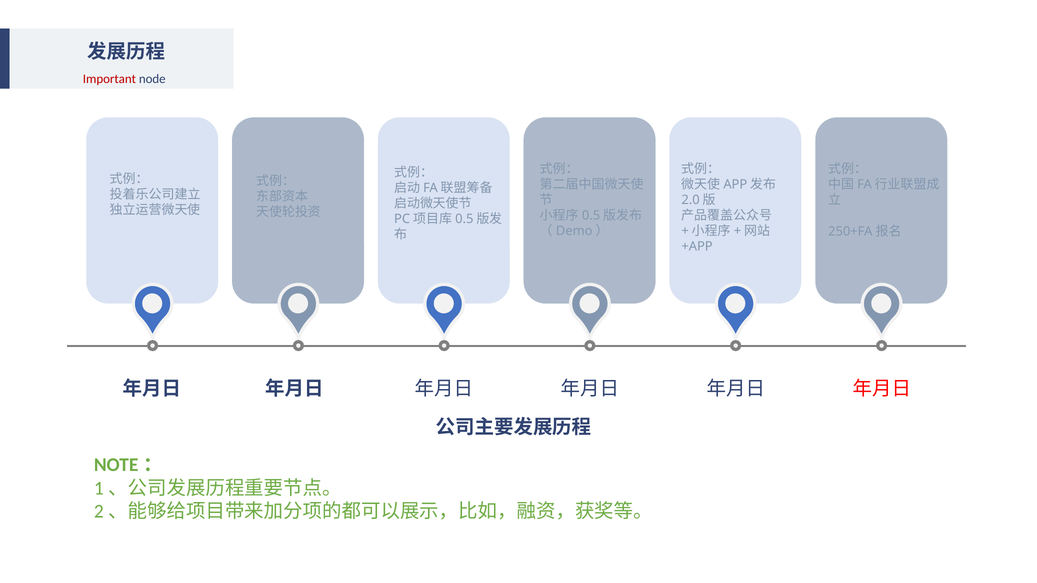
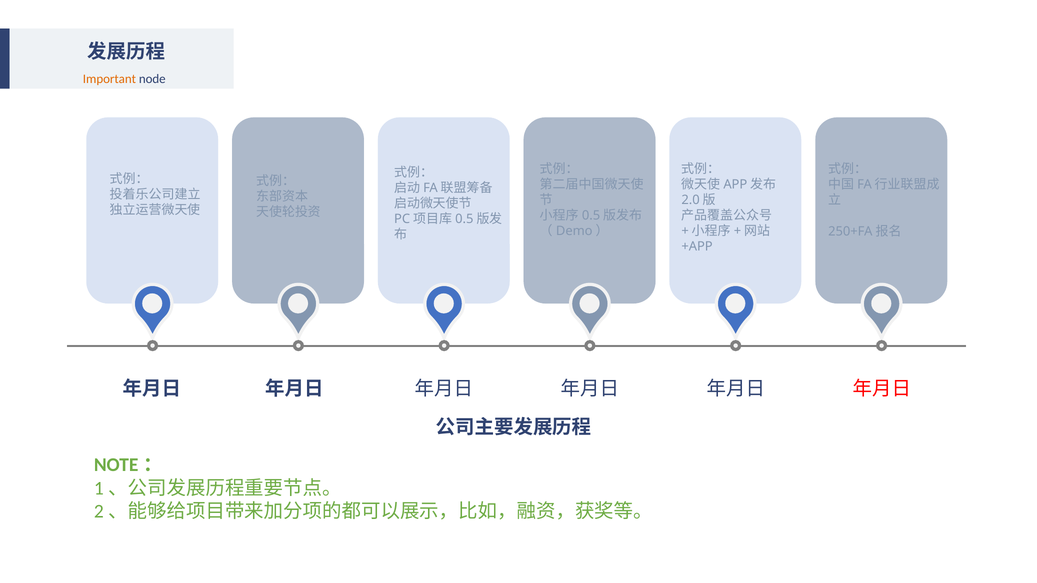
Important colour: red -> orange
